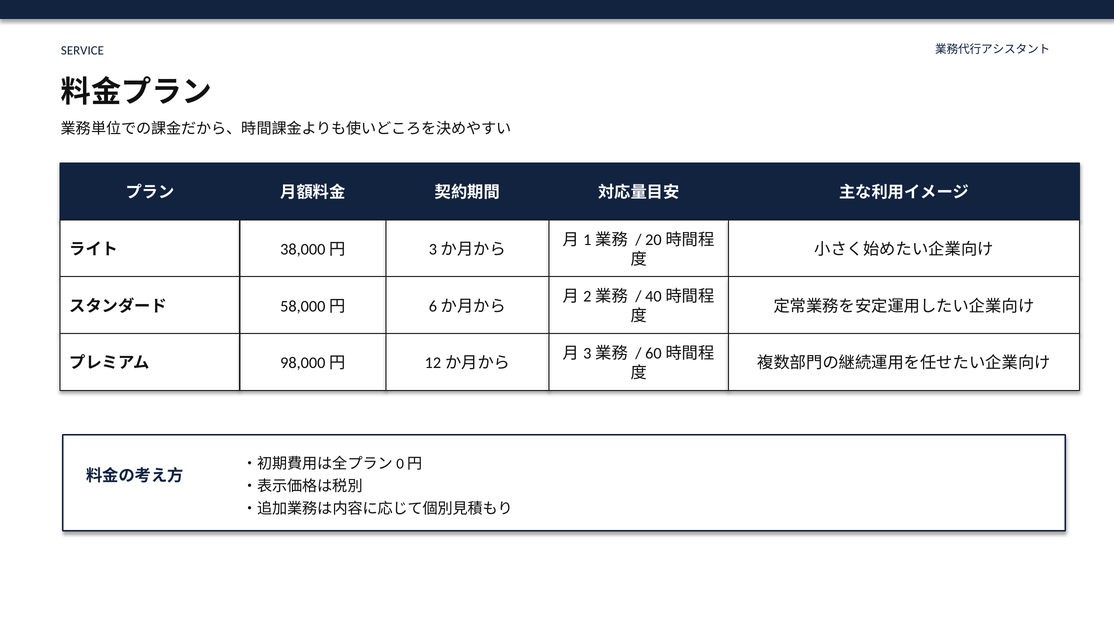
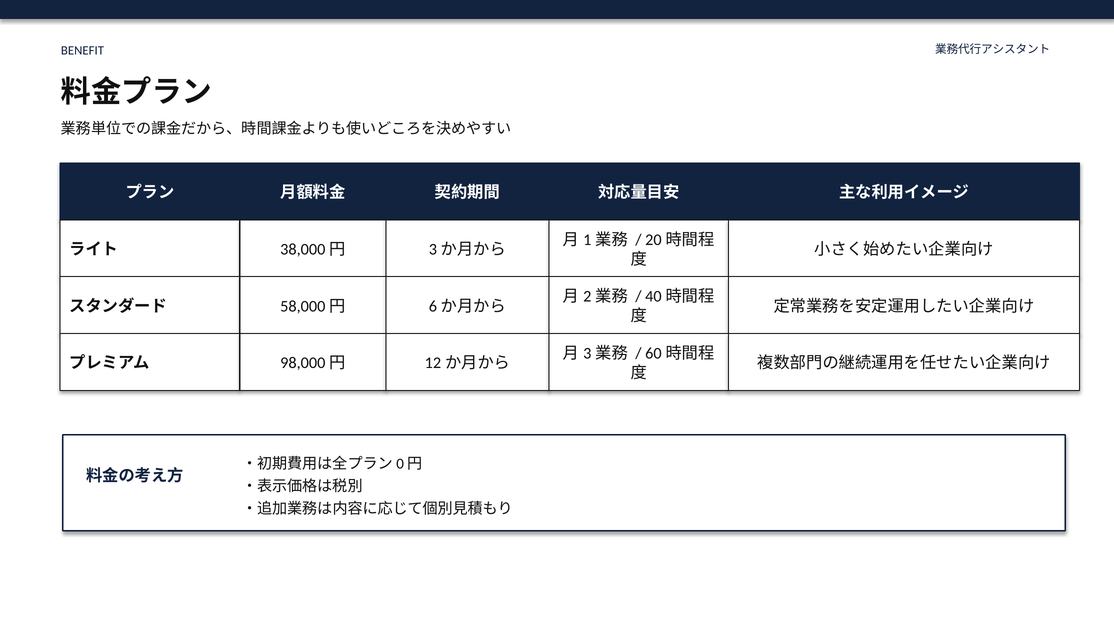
SERVICE: SERVICE -> BENEFIT
